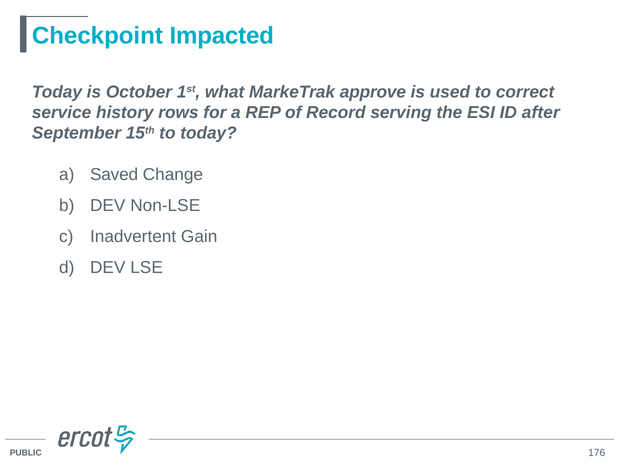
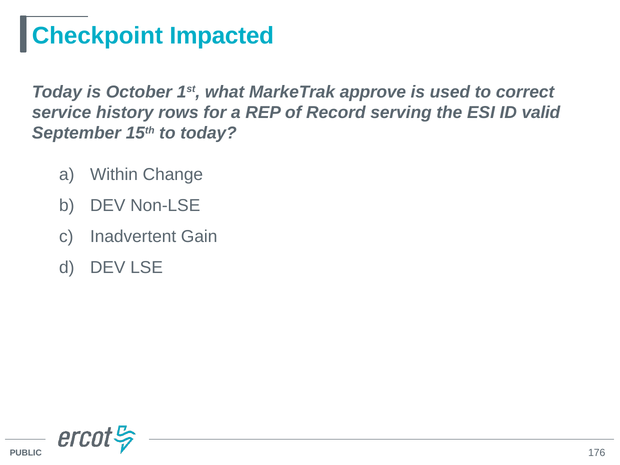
after: after -> valid
Saved: Saved -> Within
